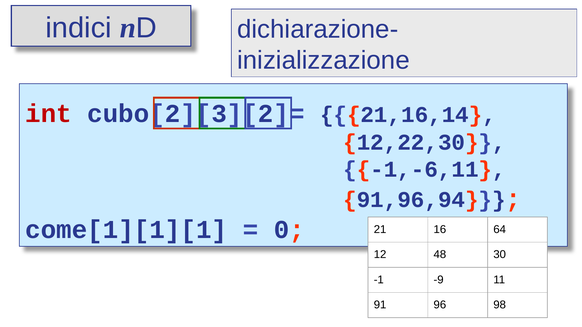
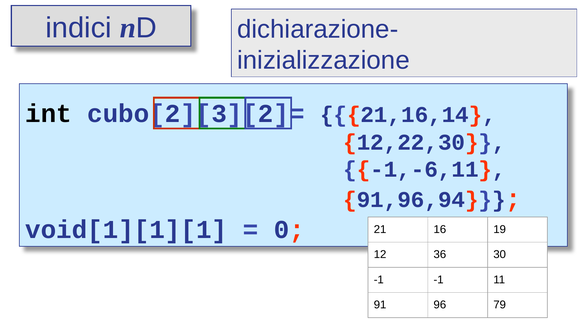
int colour: red -> black
come[1][1][1: come[1][1][1 -> void[1][1][1
64: 64 -> 19
48: 48 -> 36
-1 -9: -9 -> -1
98: 98 -> 79
